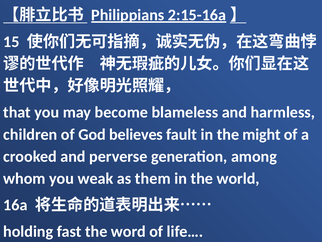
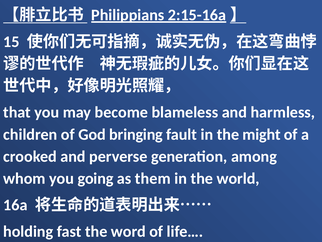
believes: believes -> bringing
weak: weak -> going
